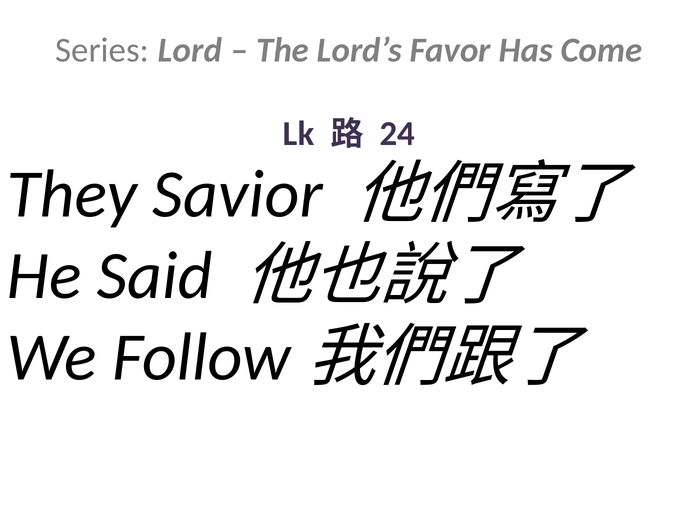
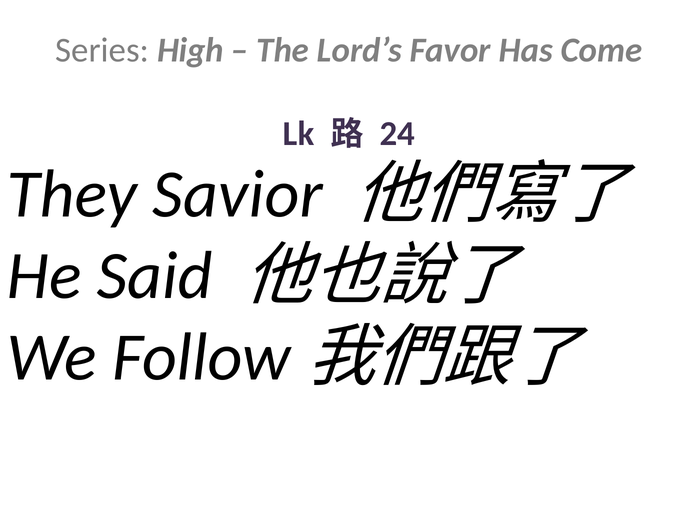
Lord: Lord -> High
